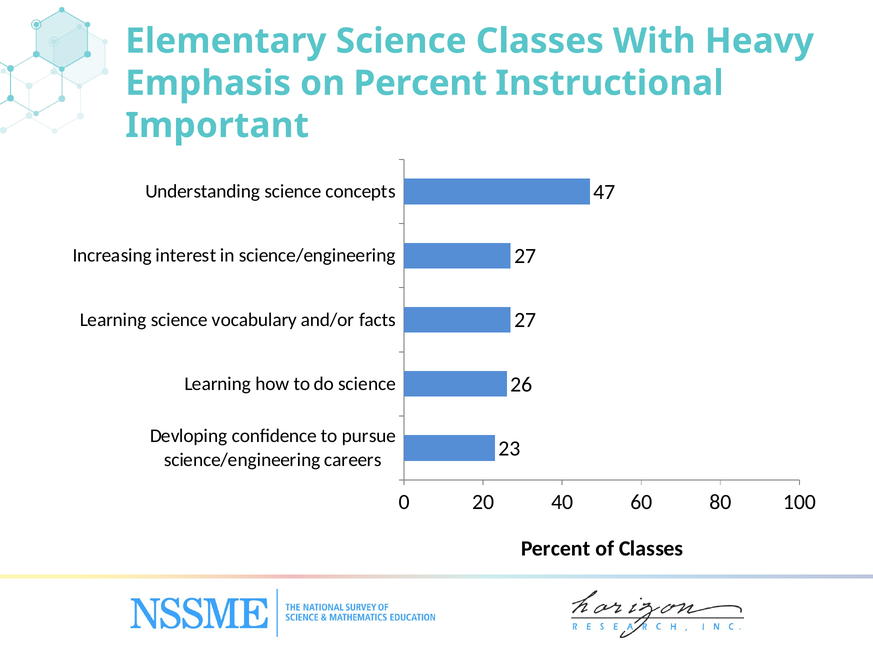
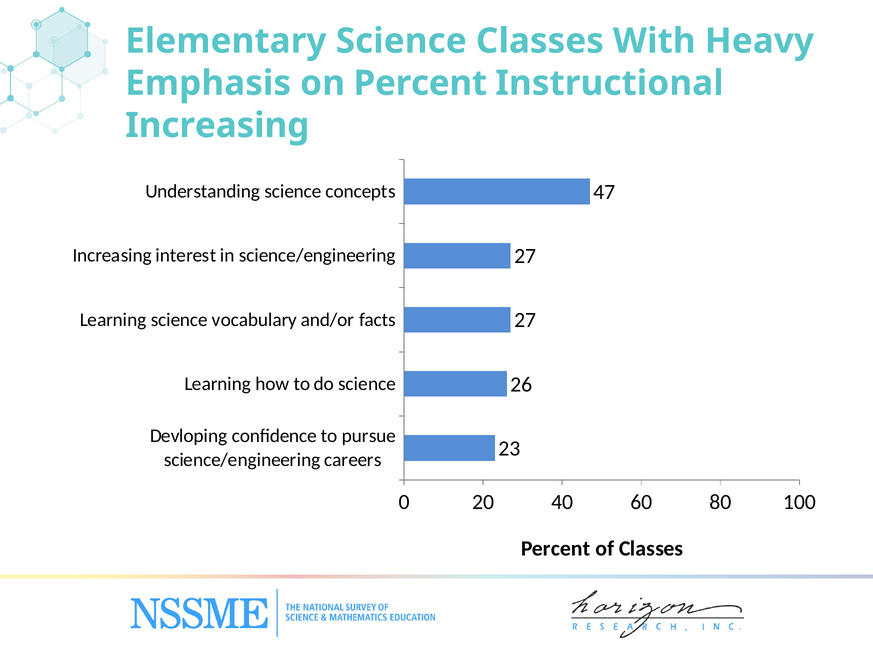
Important at (217, 125): Important -> Increasing
